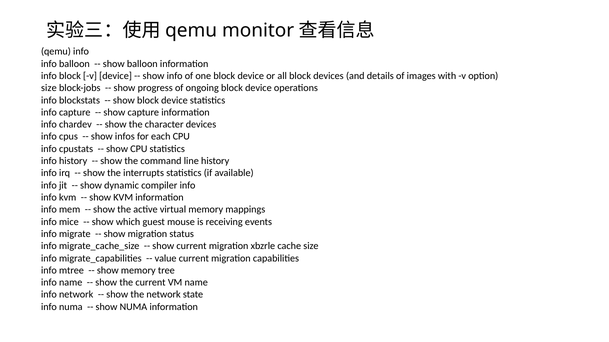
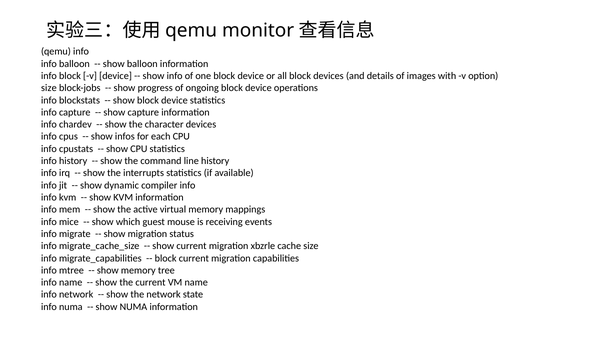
value at (166, 259): value -> block
